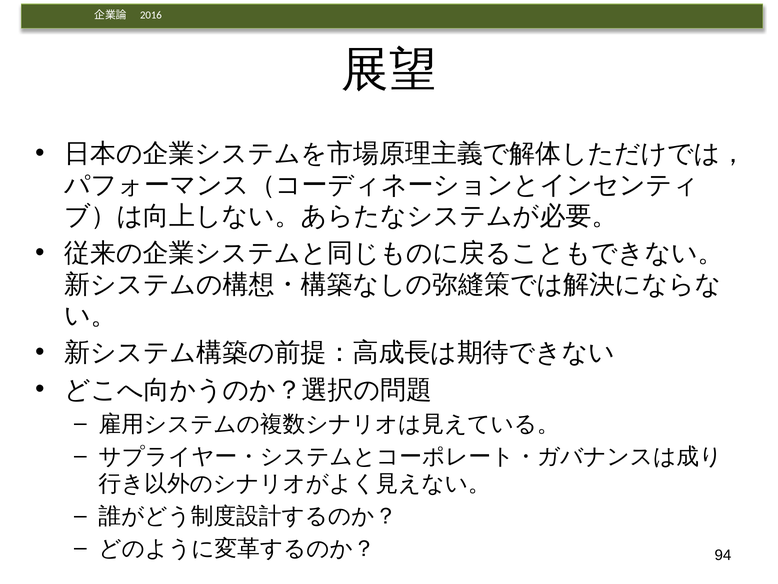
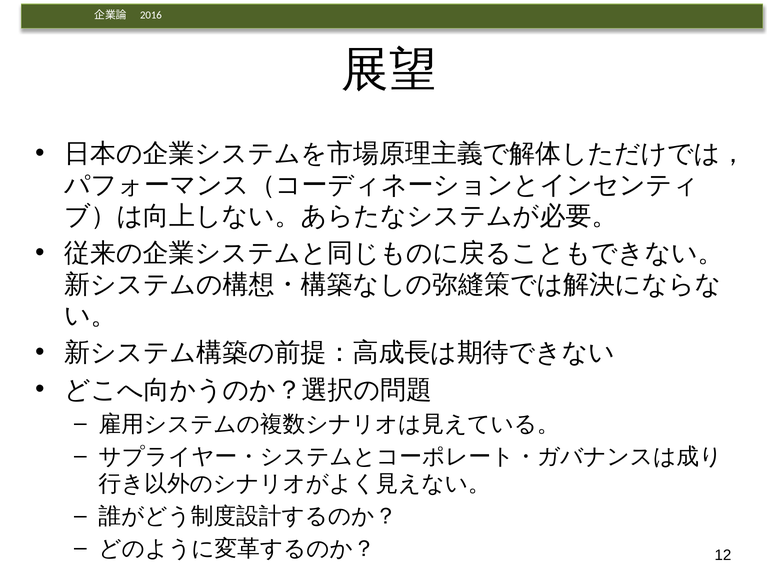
94: 94 -> 12
